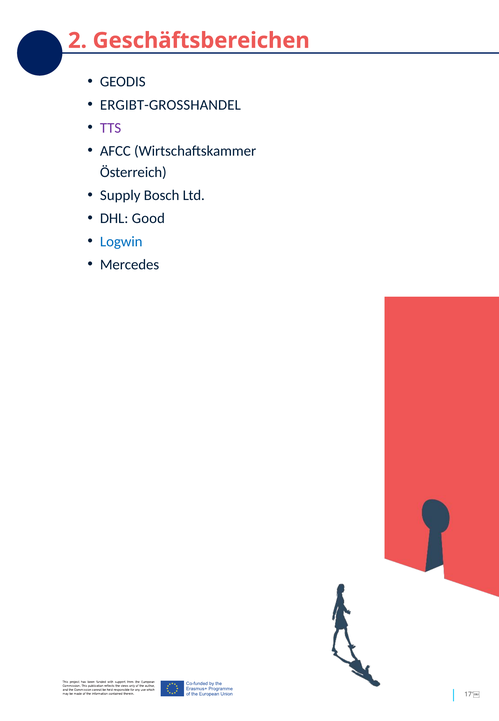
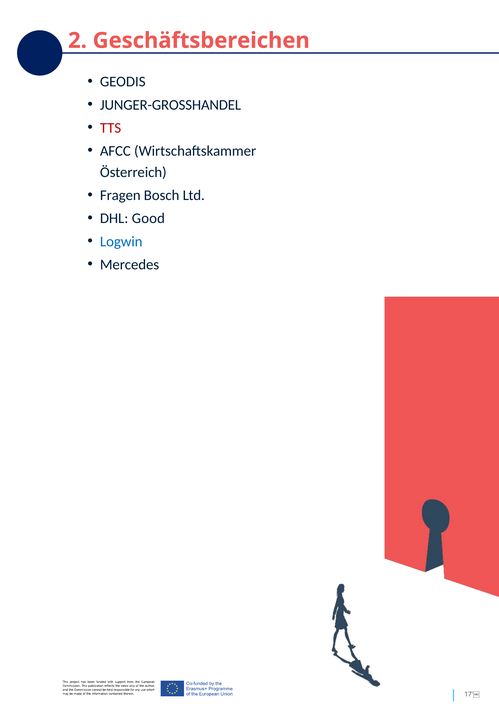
ERGIBT-GROSSHANDEL: ERGIBT-GROSSHANDEL -> JUNGER-GROSSHANDEL
TTS colour: purple -> red
Supply: Supply -> Fragen
